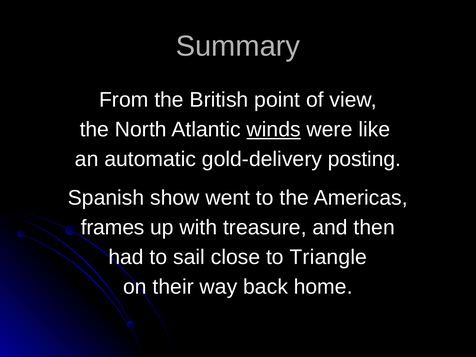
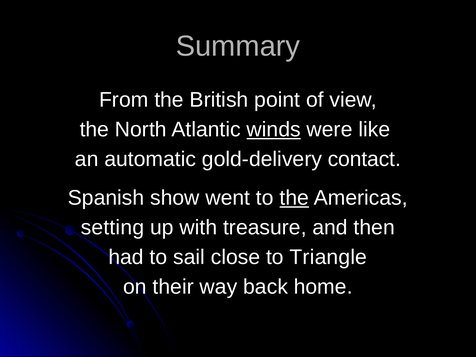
posting: posting -> contact
the at (294, 198) underline: none -> present
frames: frames -> setting
